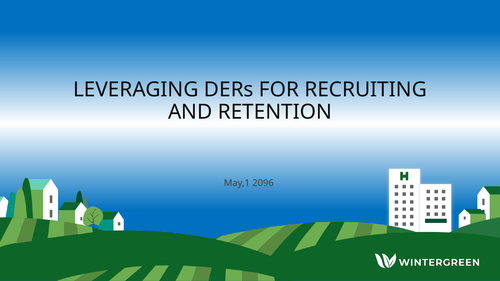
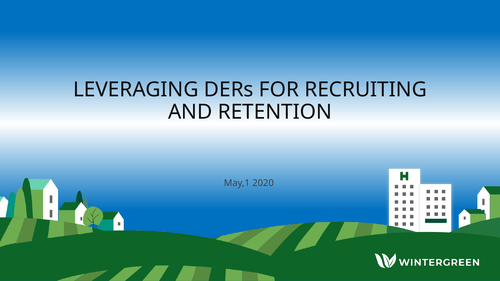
2096: 2096 -> 2020
